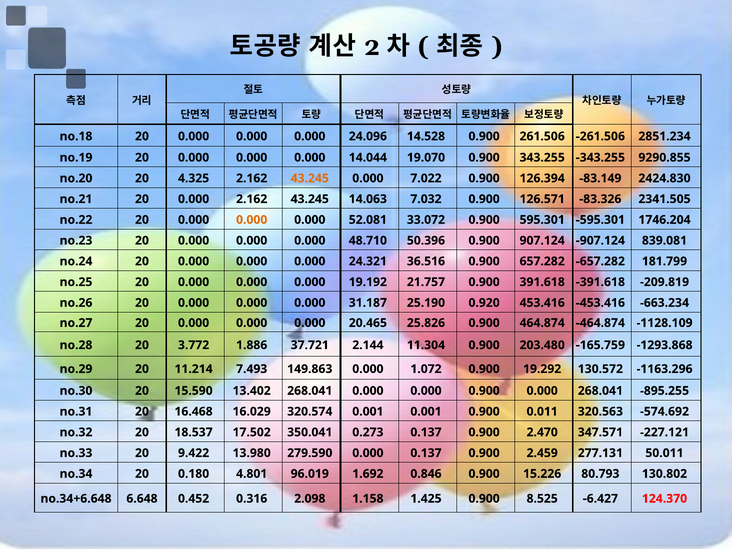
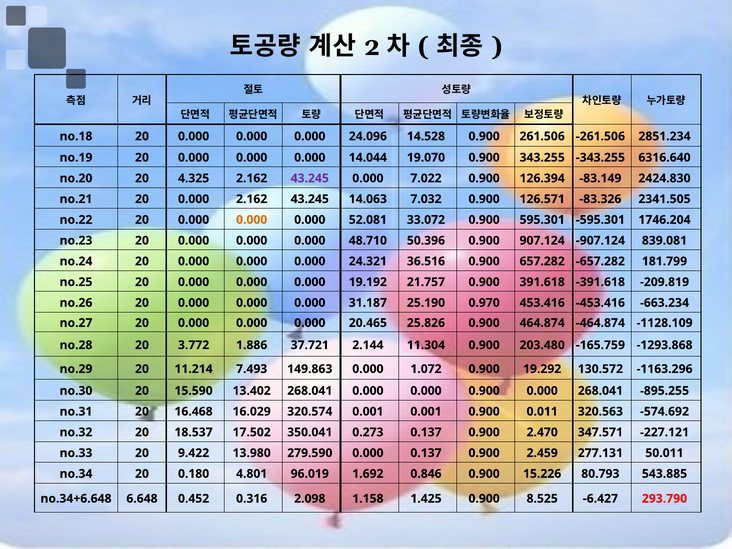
9290.855: 9290.855 -> 6316.640
43.245 at (310, 178) colour: orange -> purple
0.920: 0.920 -> 0.970
130.802: 130.802 -> 543.885
124.370: 124.370 -> 293.790
